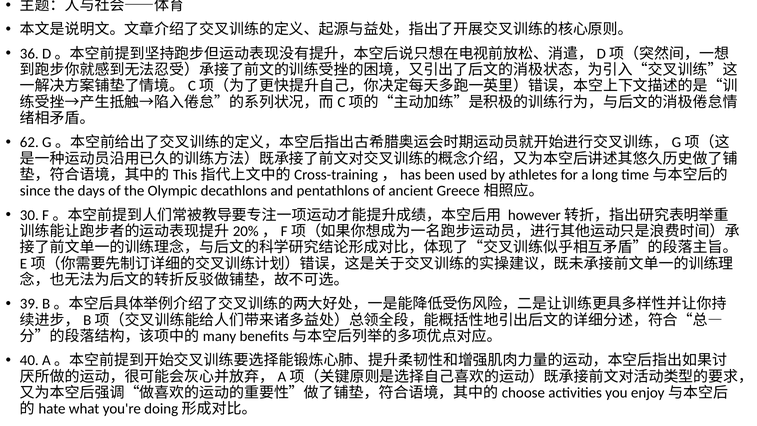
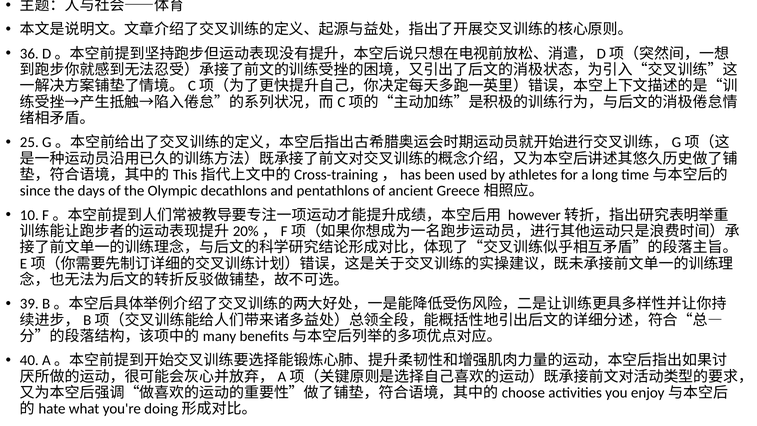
62: 62 -> 25
30: 30 -> 10
